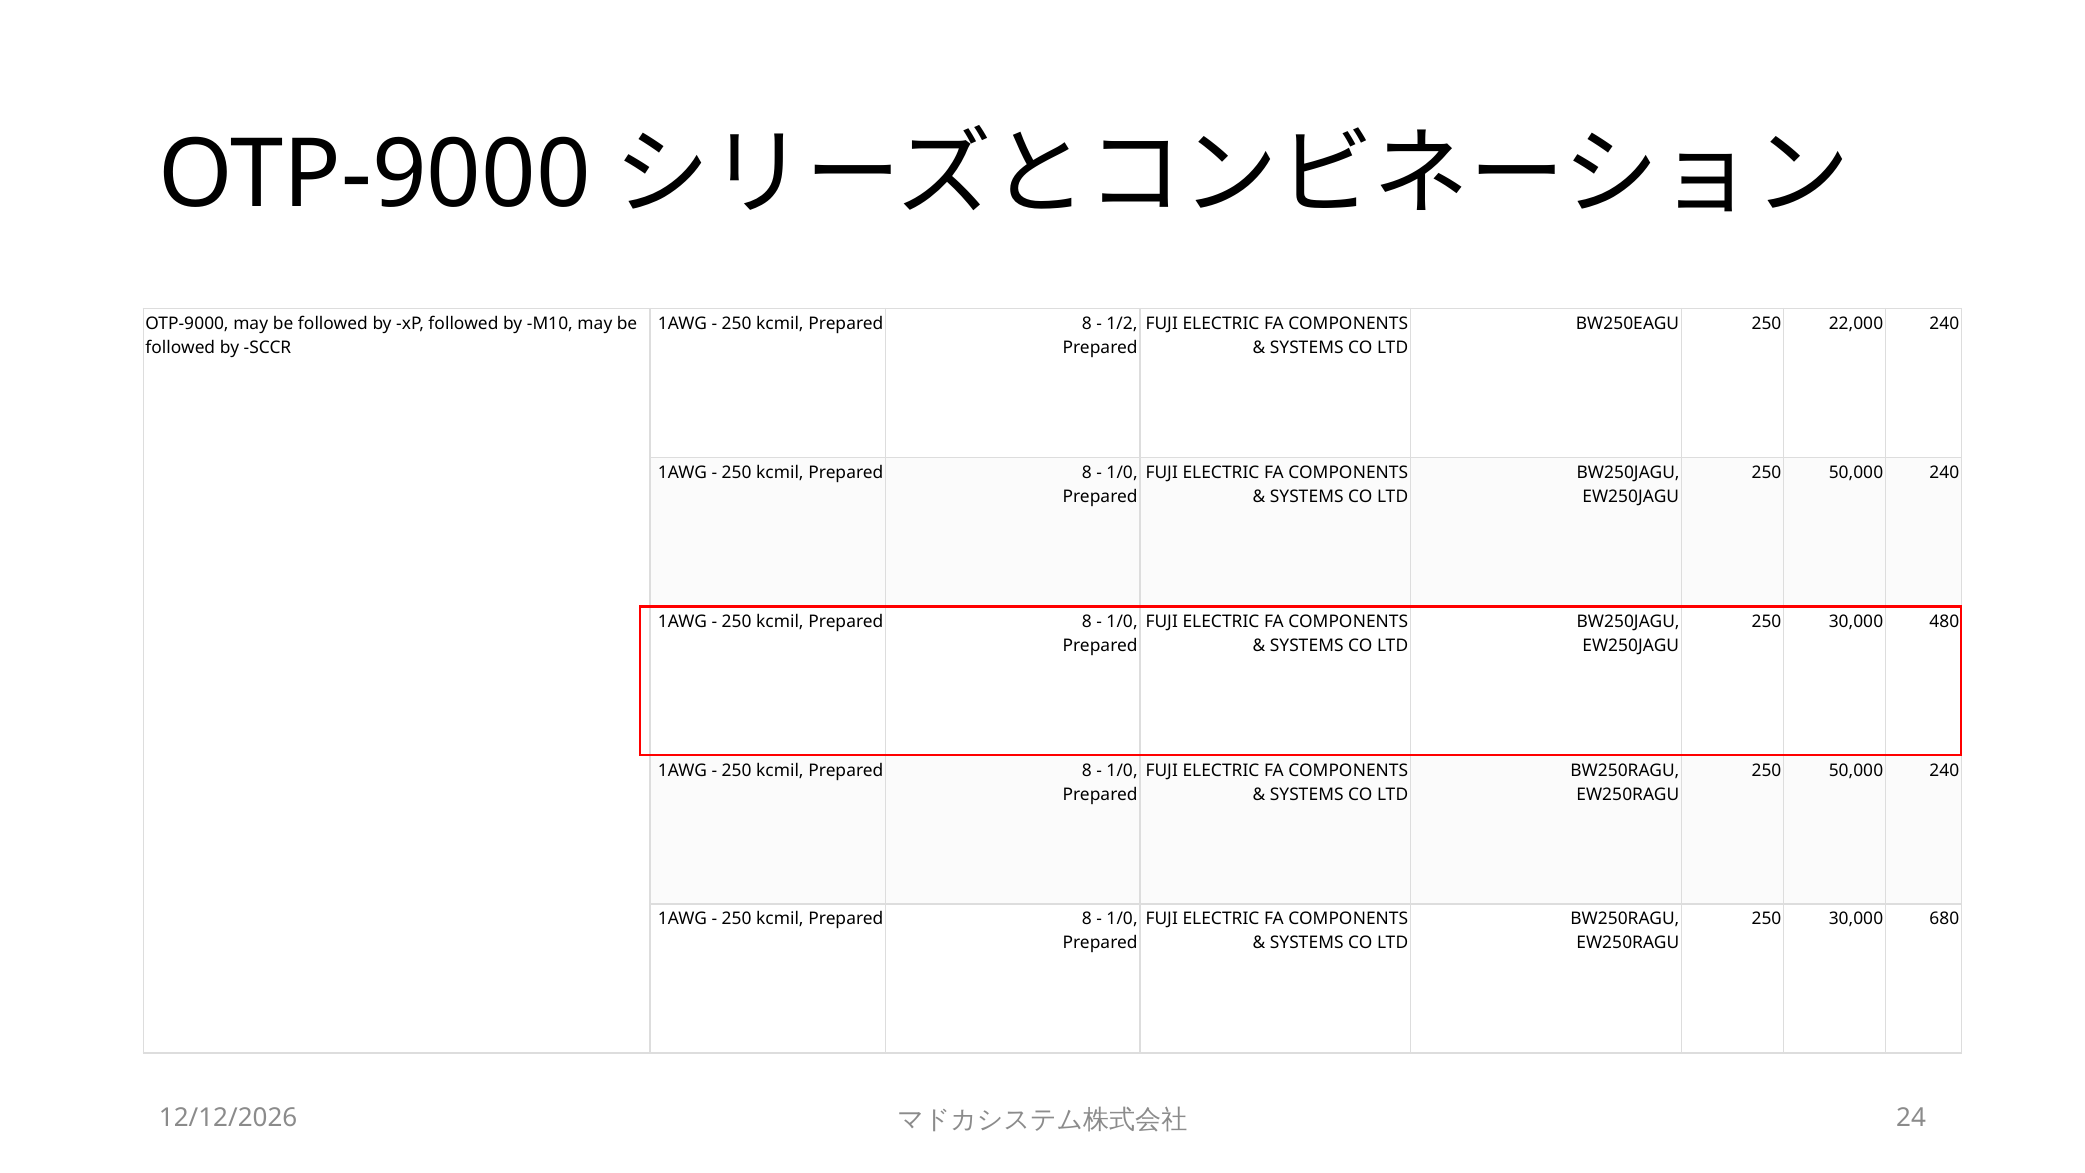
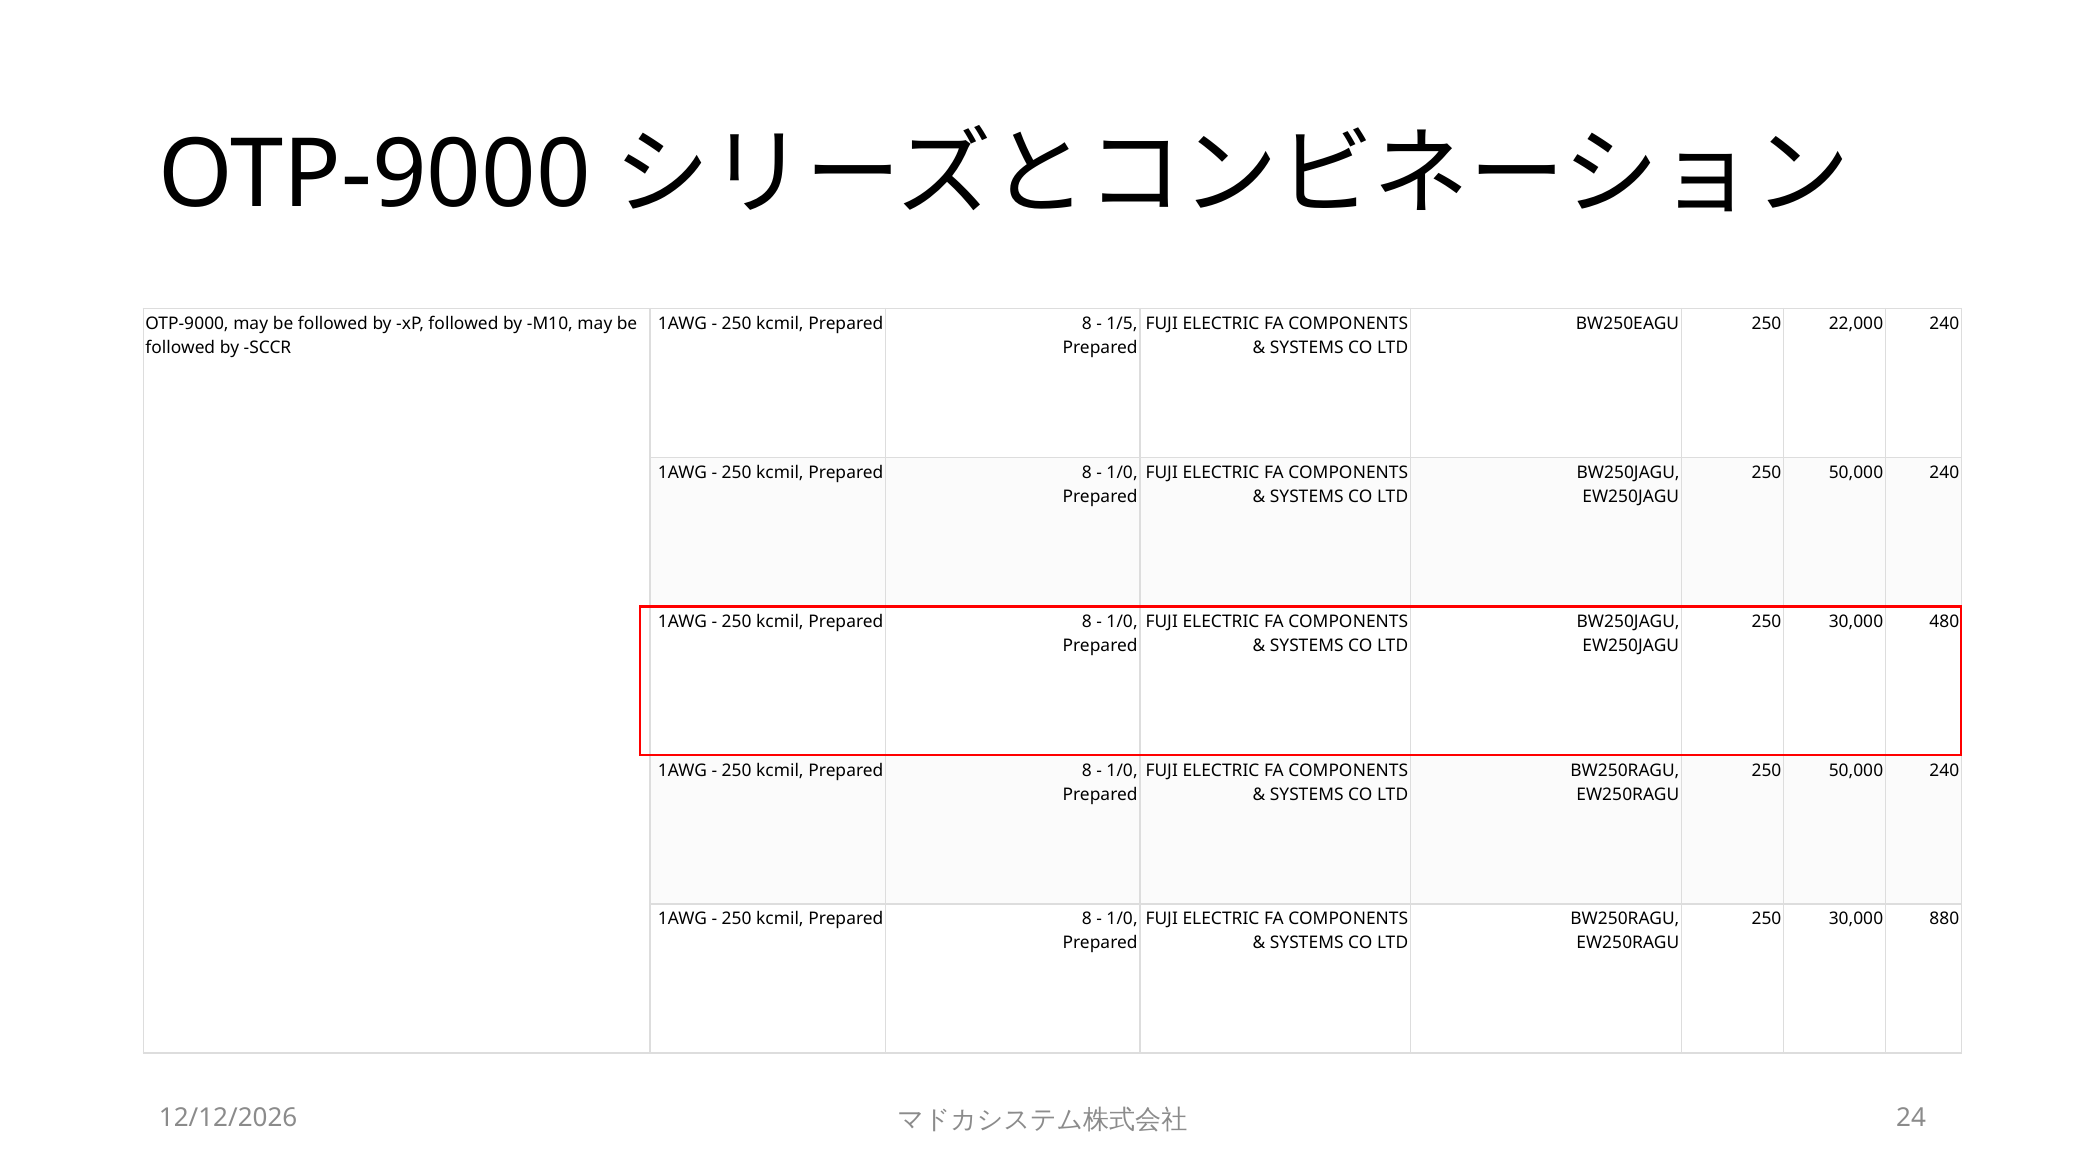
1/2: 1/2 -> 1/5
680: 680 -> 880
